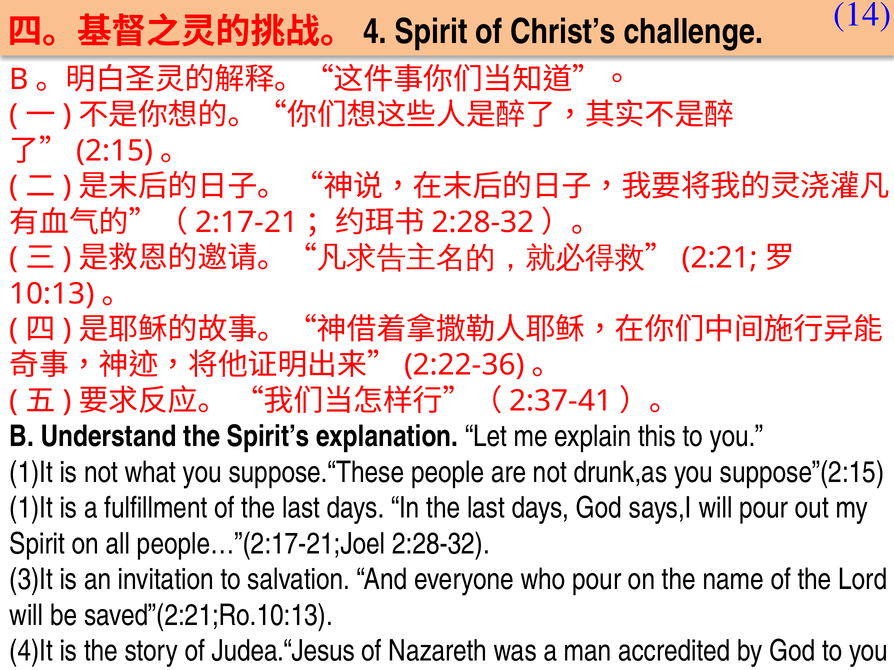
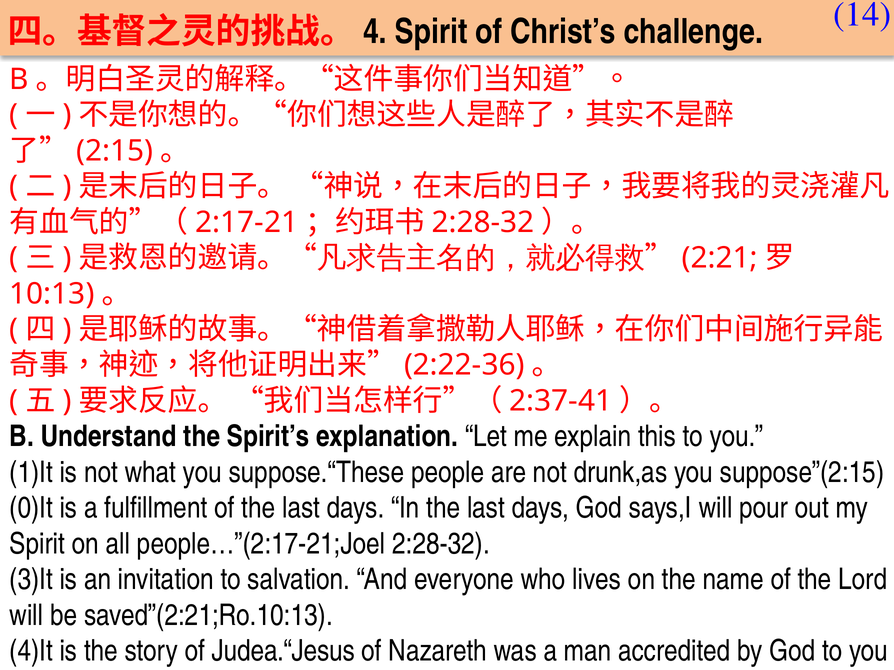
1)It at (31, 508): 1)It -> 0)It
who pour: pour -> lives
